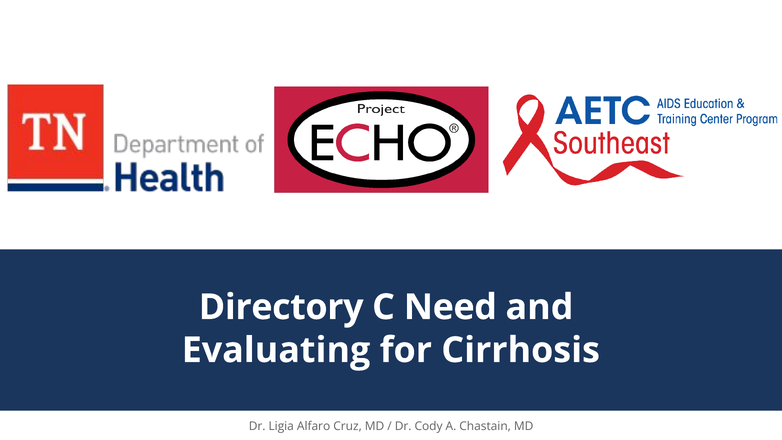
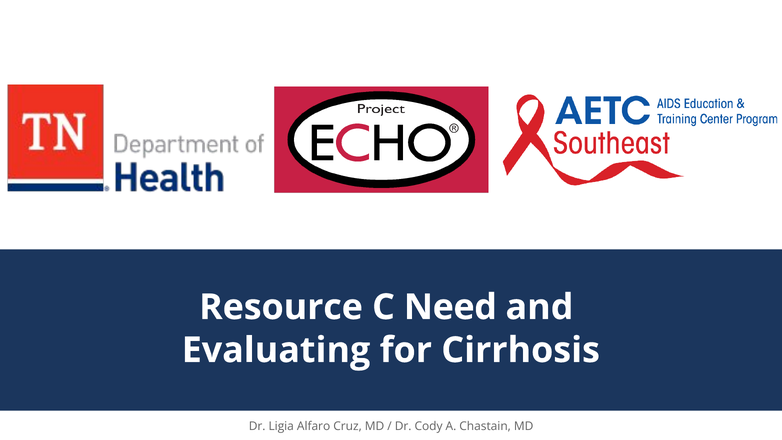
Directory: Directory -> Resource
